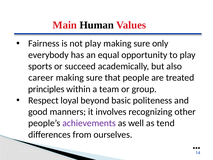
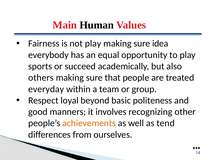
only: only -> idea
career: career -> others
principles: principles -> everyday
achievements colour: purple -> orange
